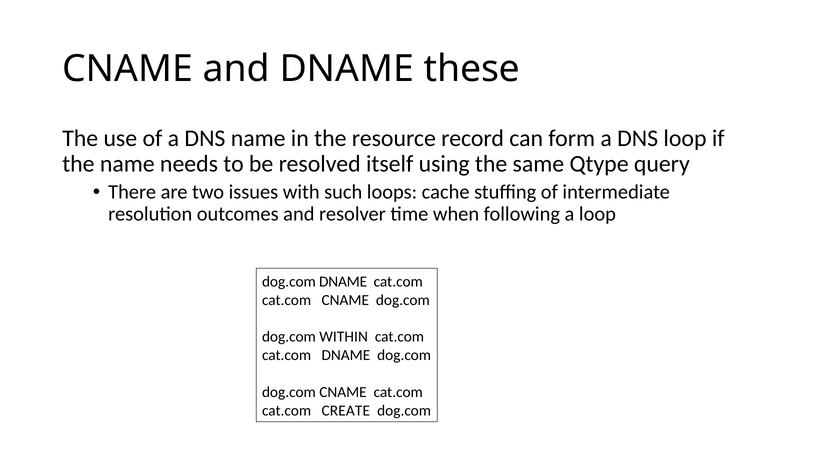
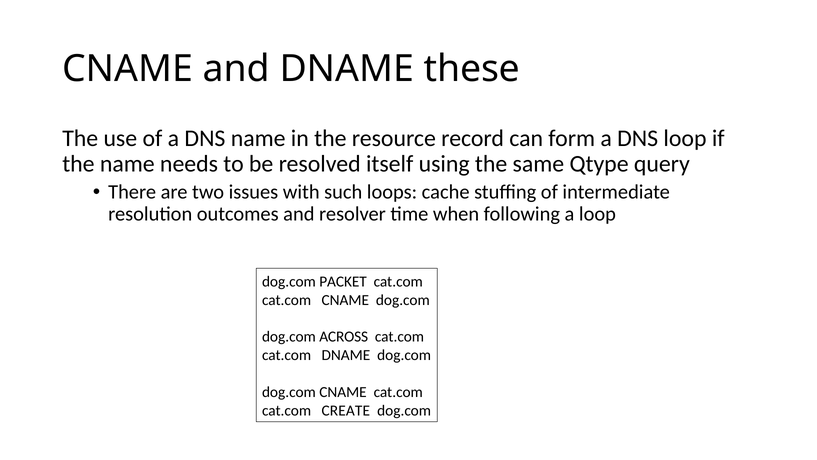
dog.com DNAME: DNAME -> PACKET
WITHIN: WITHIN -> ACROSS
